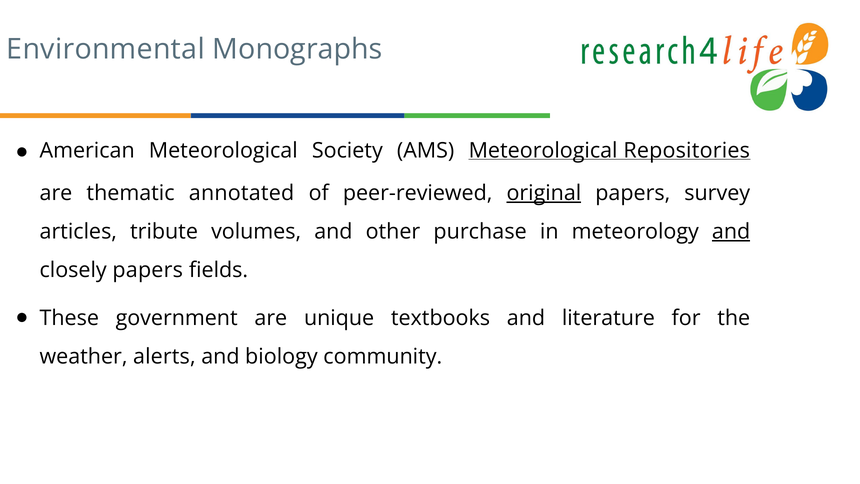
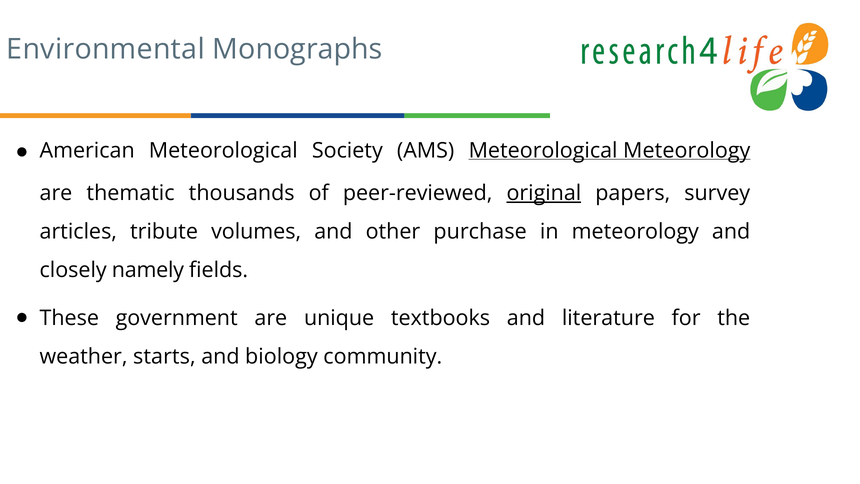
Meteorological Repositories: Repositories -> Meteorology
annotated: annotated -> thousands
and at (731, 231) underline: present -> none
closely papers: papers -> namely
alerts: alerts -> starts
